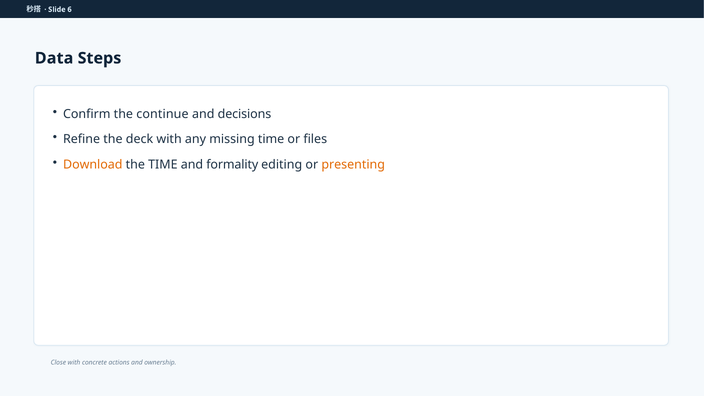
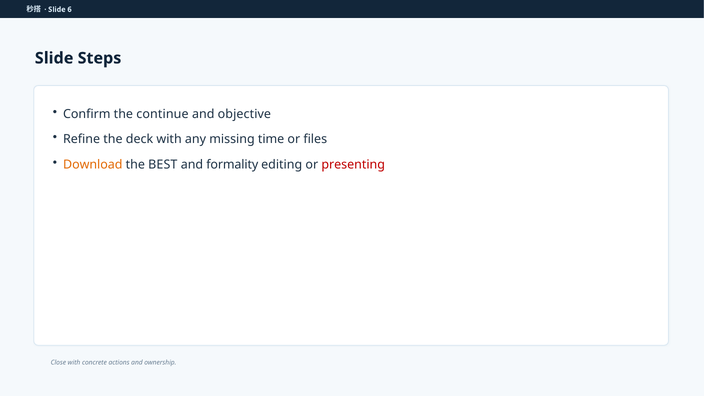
Data at (54, 58): Data -> Slide
decisions: decisions -> objective
the TIME: TIME -> BEST
presenting colour: orange -> red
